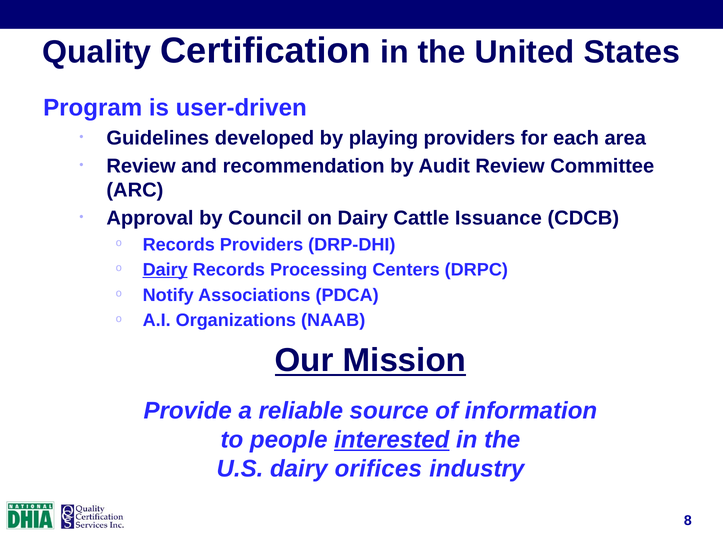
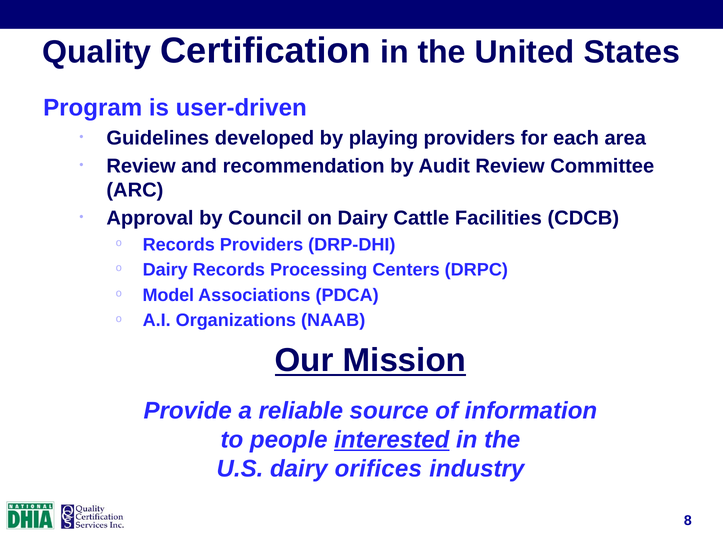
Issuance: Issuance -> Facilities
Dairy at (165, 270) underline: present -> none
Notify: Notify -> Model
